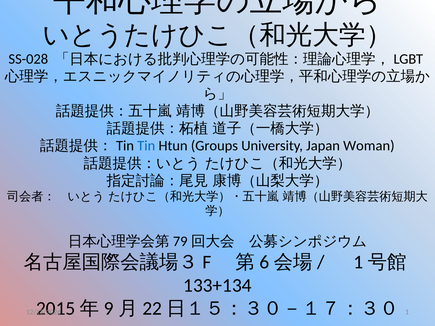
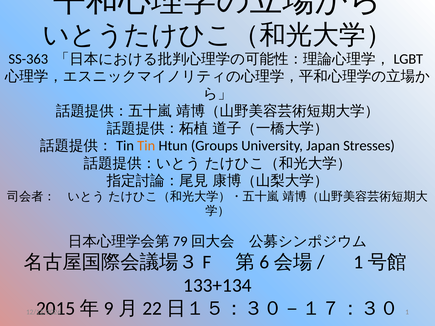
SS-028: SS-028 -> SS-363
Tin colour: blue -> orange
Woman: Woman -> Stresses
